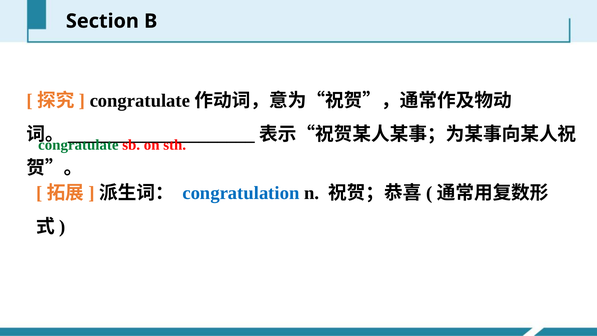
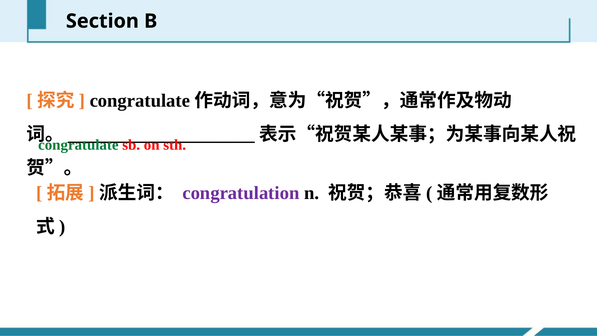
congratulation colour: blue -> purple
